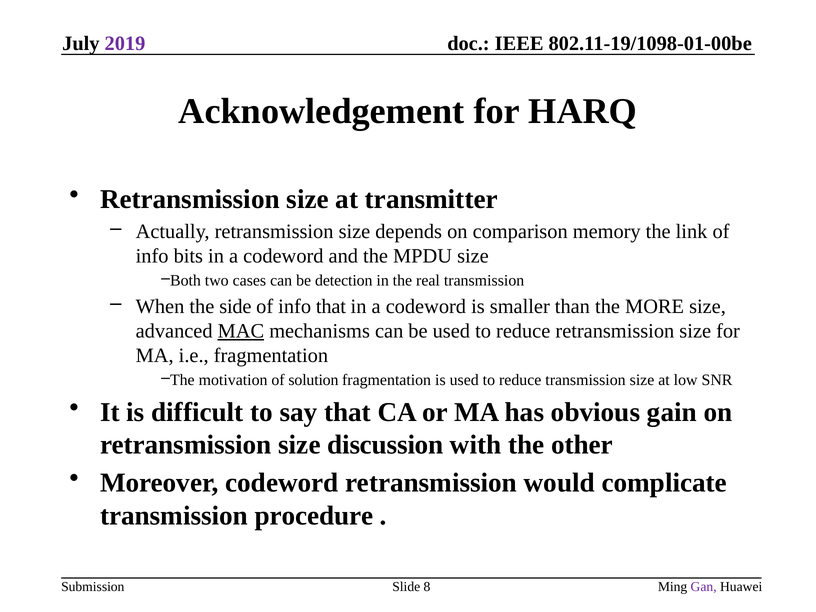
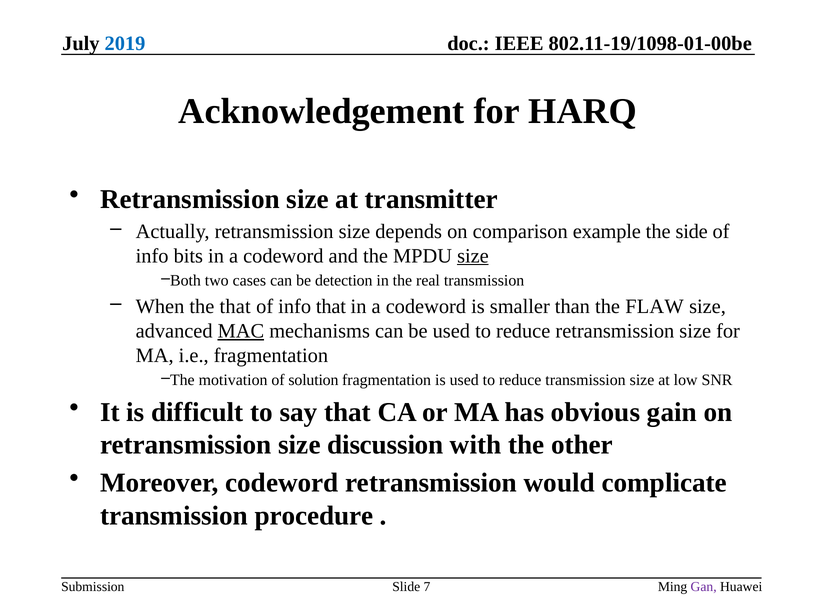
2019 colour: purple -> blue
memory: memory -> example
link: link -> side
size at (473, 256) underline: none -> present
the side: side -> that
MORE: MORE -> FLAW
8: 8 -> 7
